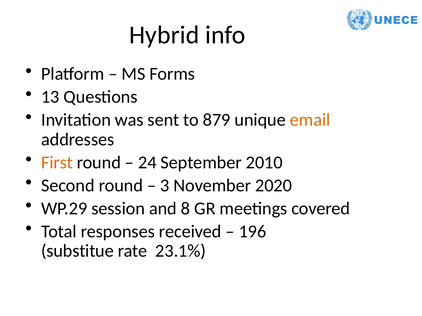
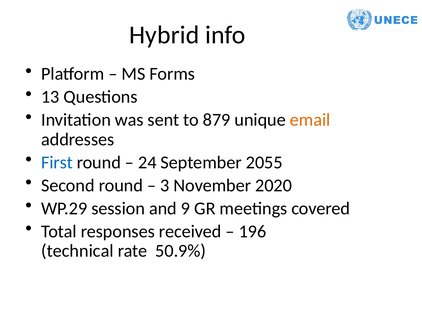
First colour: orange -> blue
2010: 2010 -> 2055
8: 8 -> 9
substitue: substitue -> technical
23.1%: 23.1% -> 50.9%
